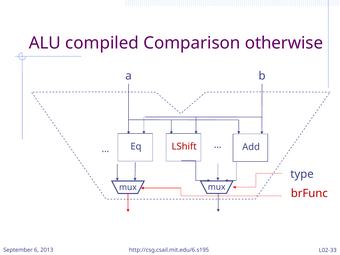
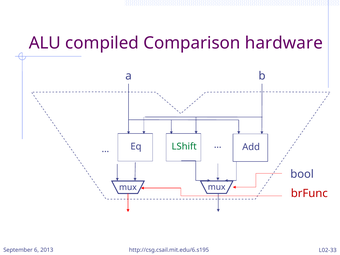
otherwise: otherwise -> hardware
LShift colour: red -> green
type: type -> bool
